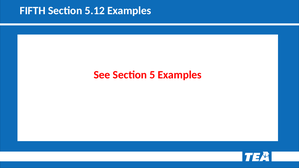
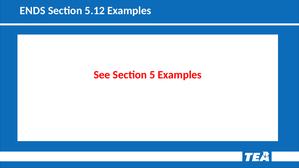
FIFTH: FIFTH -> ENDS
